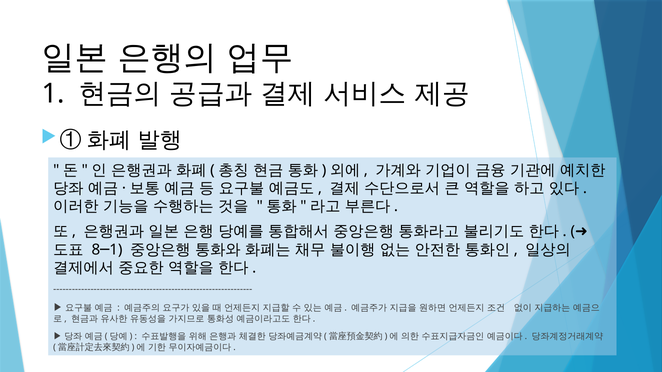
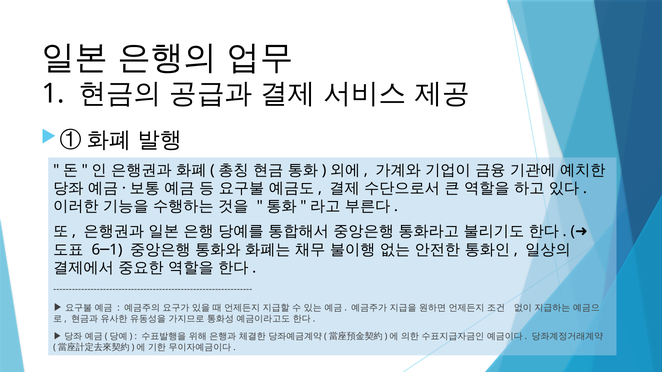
8: 8 -> 6
